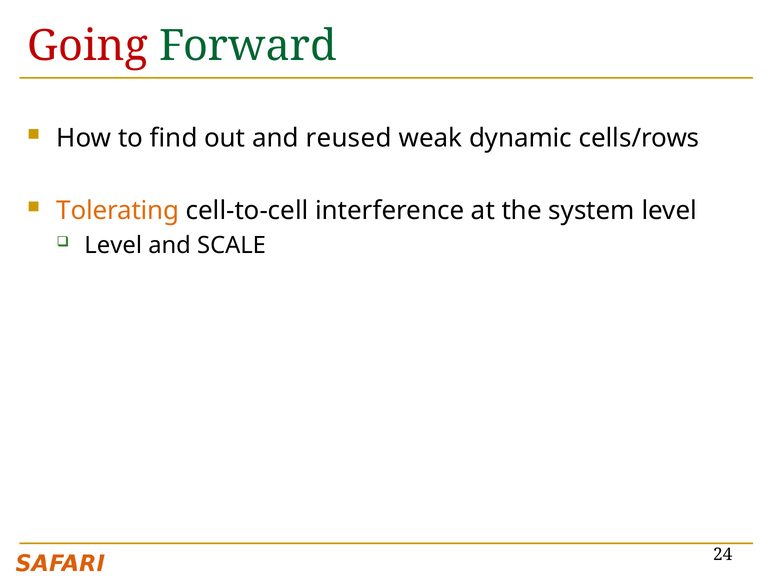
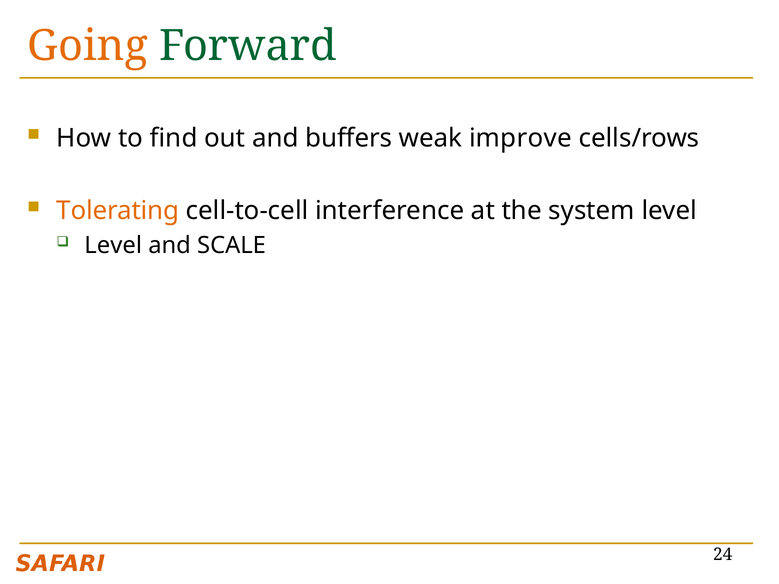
Going colour: red -> orange
reused: reused -> buffers
dynamic: dynamic -> improve
